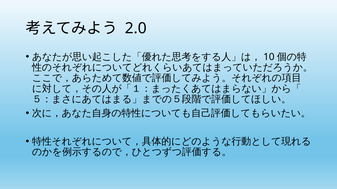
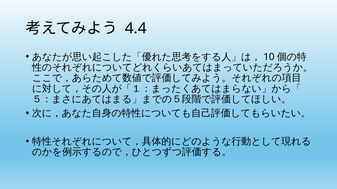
2.0: 2.0 -> 4.4
